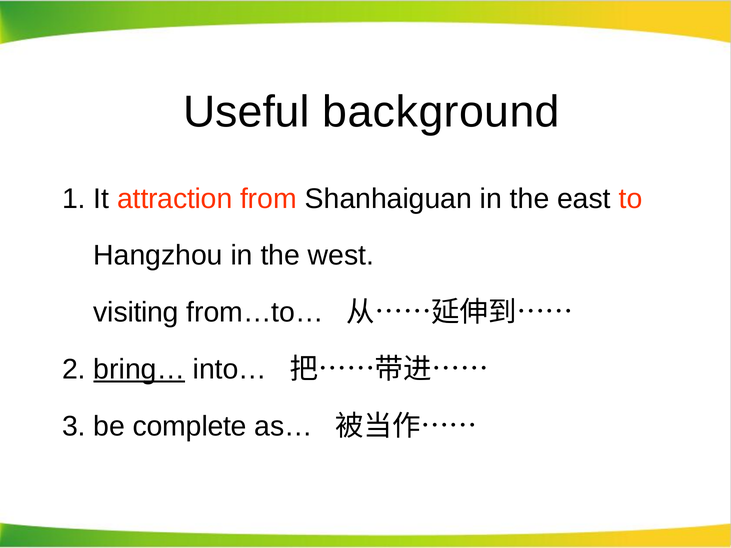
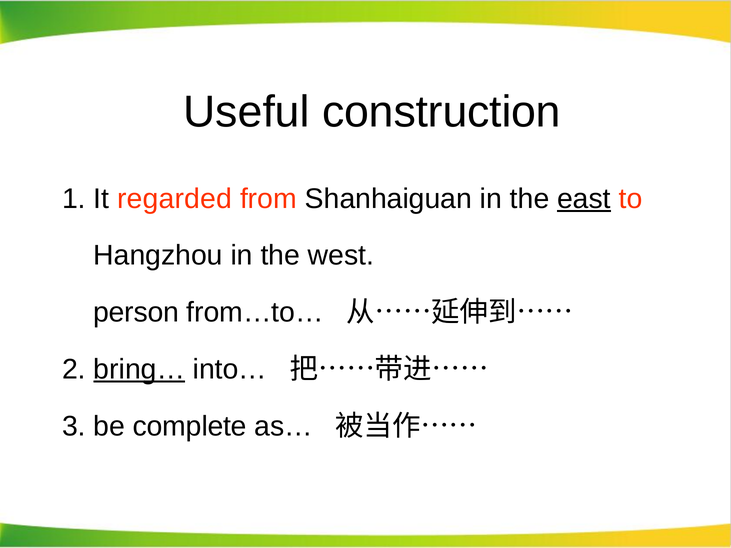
background: background -> construction
attraction: attraction -> regarded
east underline: none -> present
visiting: visiting -> person
